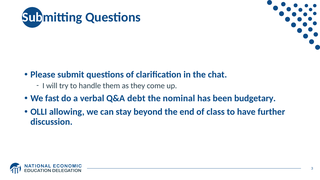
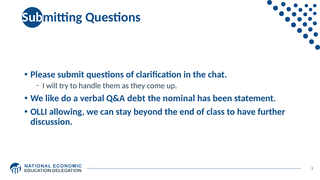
fast: fast -> like
budgetary: budgetary -> statement
